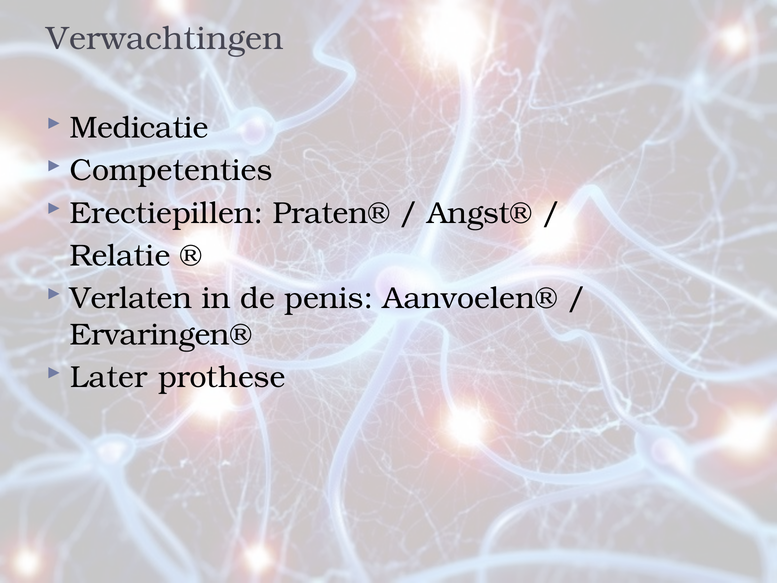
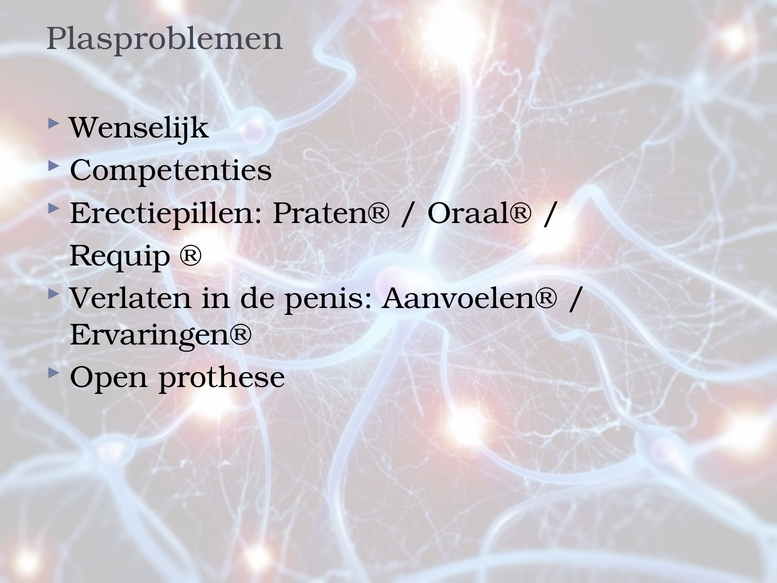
Verwachtingen: Verwachtingen -> Plasproblemen
Medicatie: Medicatie -> Wenselijk
Angst®: Angst® -> Oraal®
Relatie: Relatie -> Requip
Later: Later -> Open
